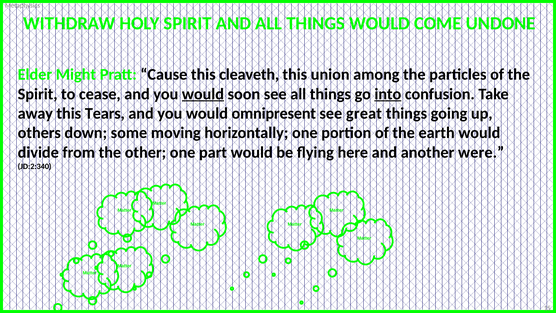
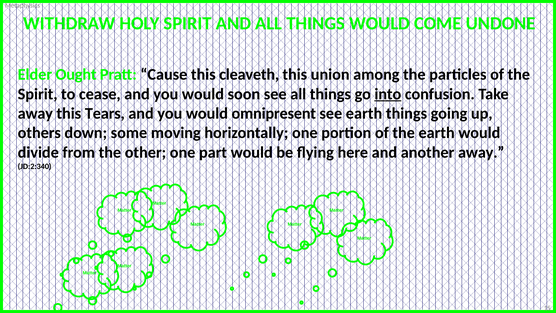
Might: Might -> Ought
would at (203, 94) underline: present -> none
see great: great -> earth
another were: were -> away
